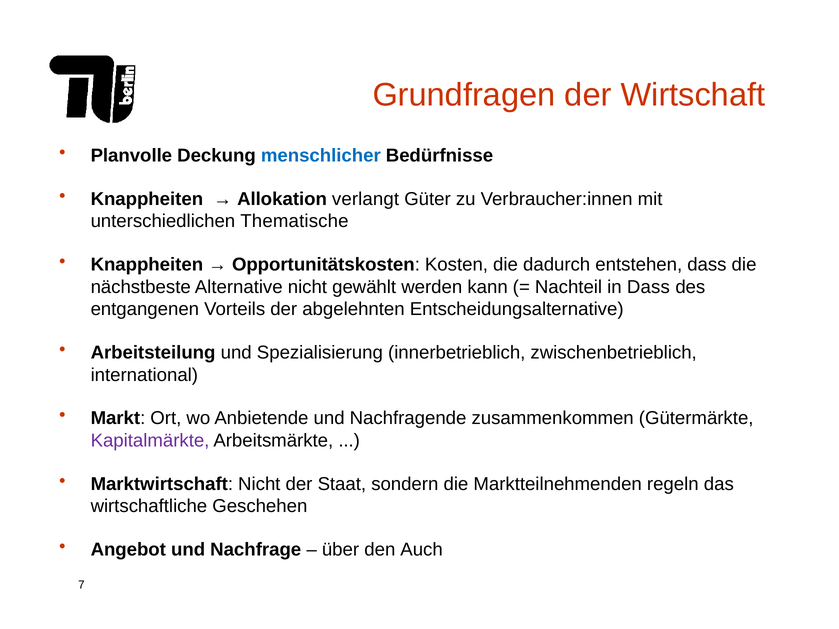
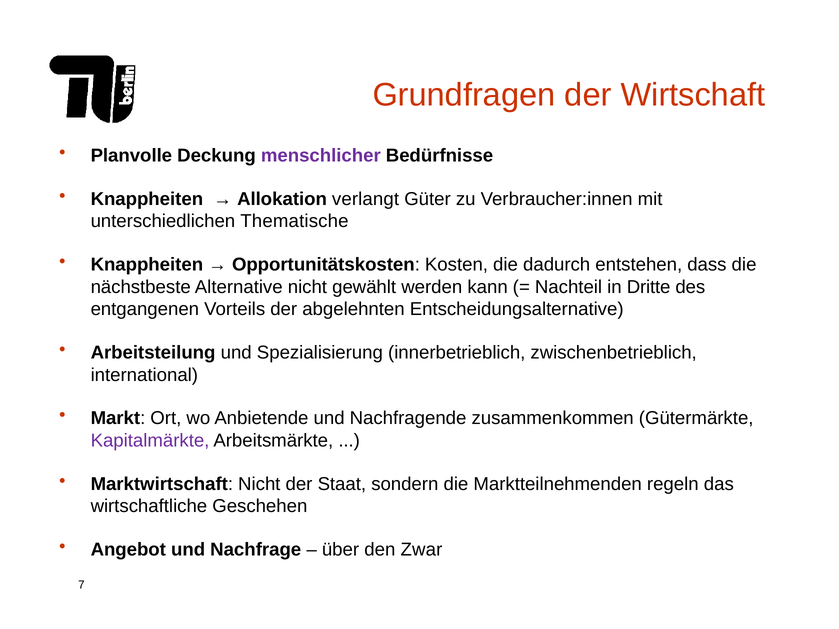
menschlicher colour: blue -> purple
in Dass: Dass -> Dritte
Auch: Auch -> Zwar
